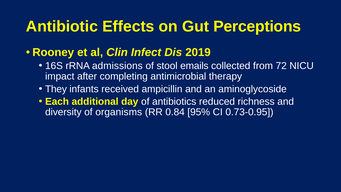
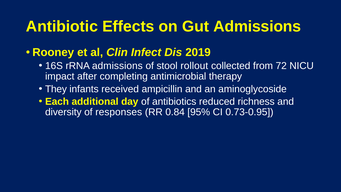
Gut Perceptions: Perceptions -> Admissions
emails: emails -> rollout
organisms: organisms -> responses
